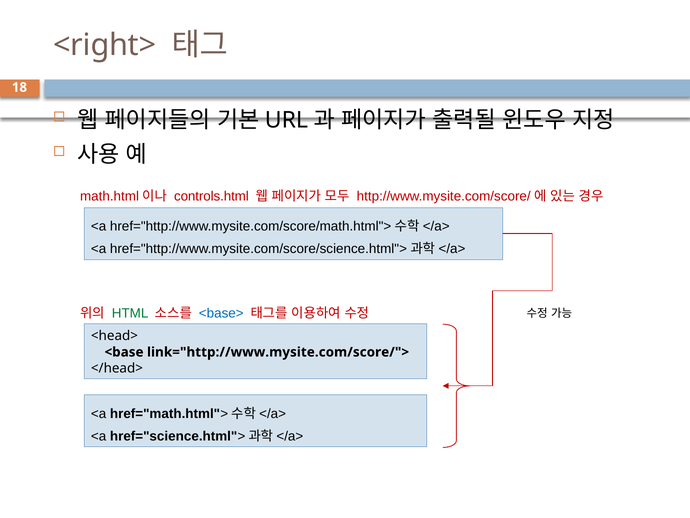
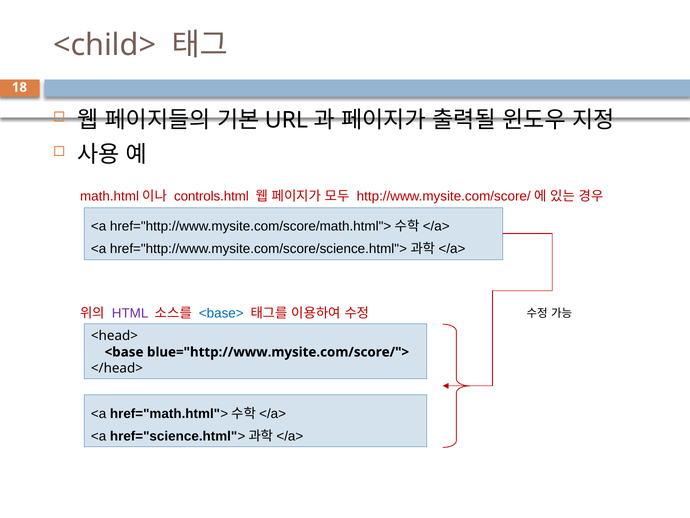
<right>: <right> -> <child>
HTML colour: green -> purple
link="http://www.mysite.com/score/">: link="http://www.mysite.com/score/"> -> blue="http://www.mysite.com/score/">
